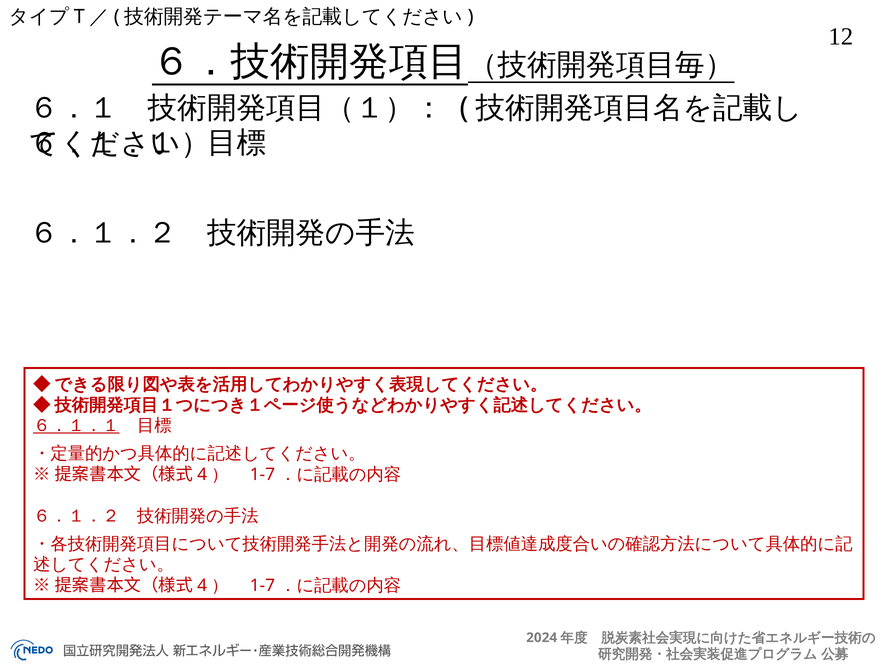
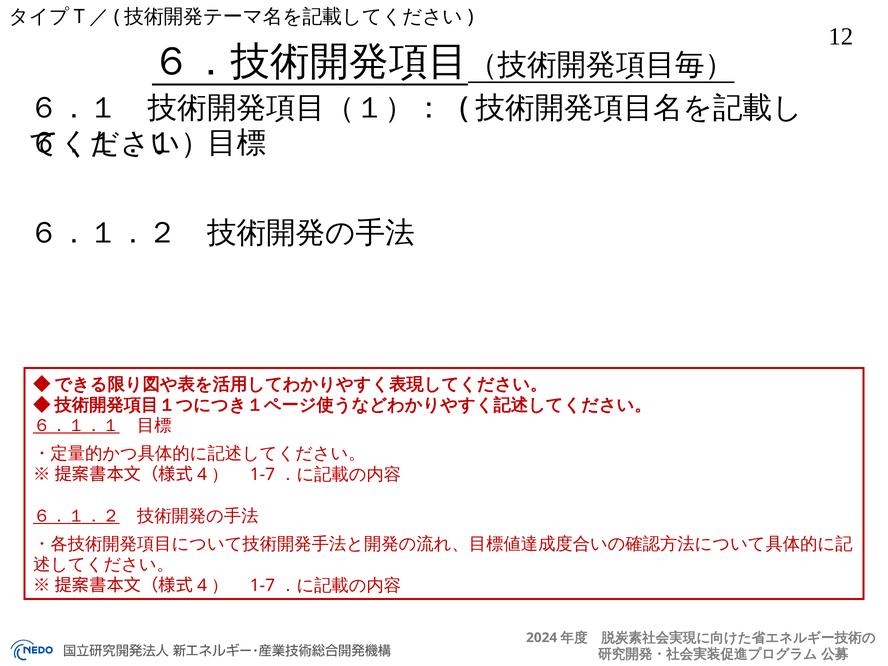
６．１．２ at (76, 516) underline: none -> present
